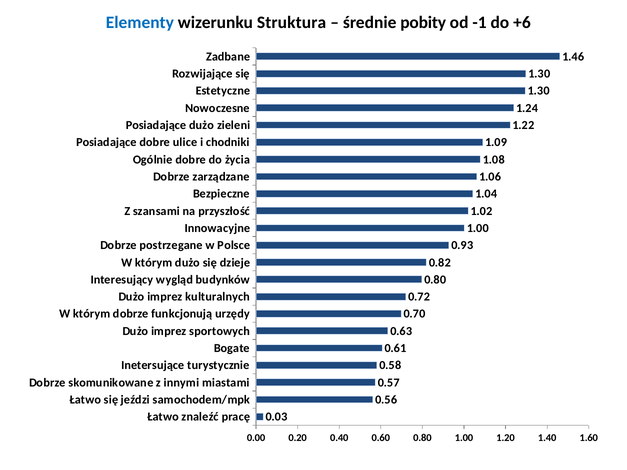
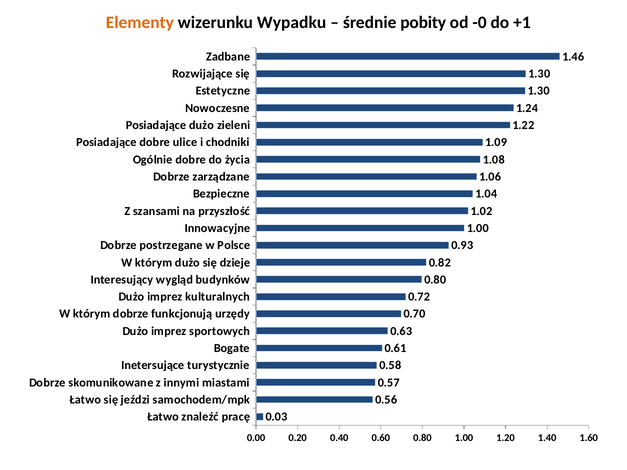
Elementy colour: blue -> orange
Struktura: Struktura -> Wypadku
-1: -1 -> -0
+6: +6 -> +1
